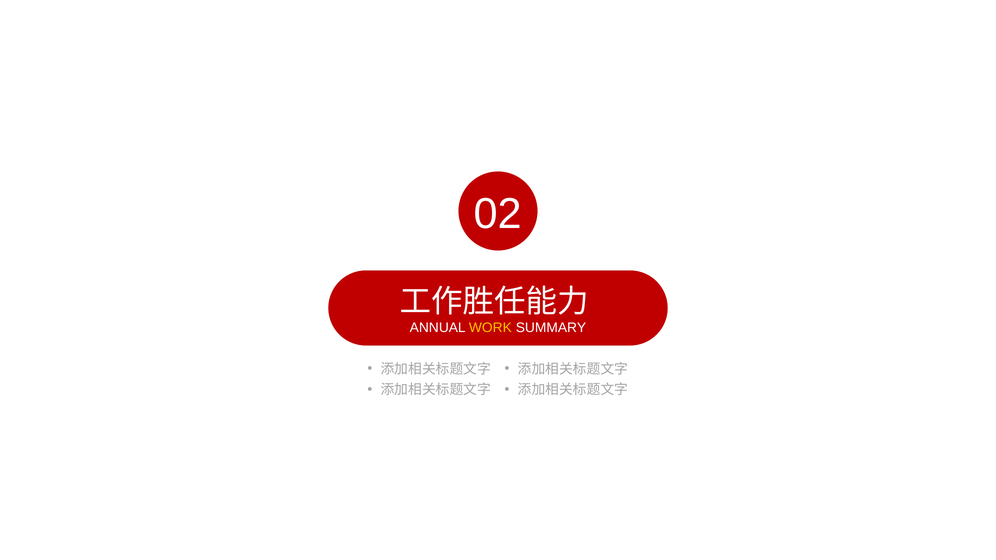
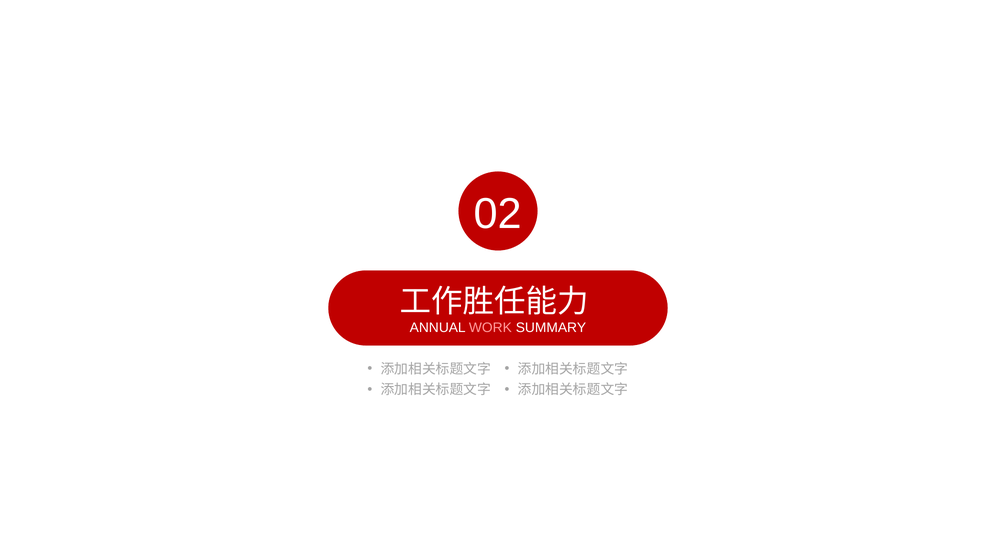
WORK colour: yellow -> pink
